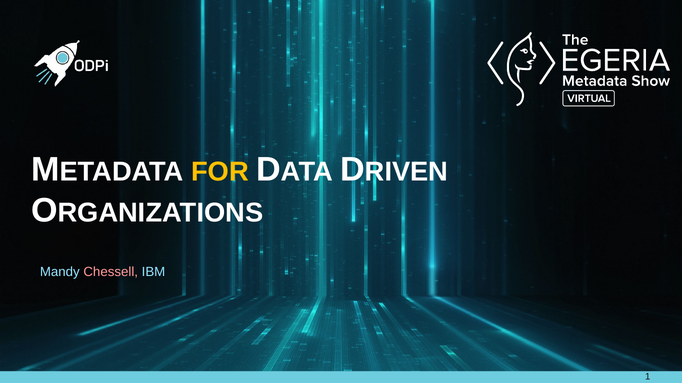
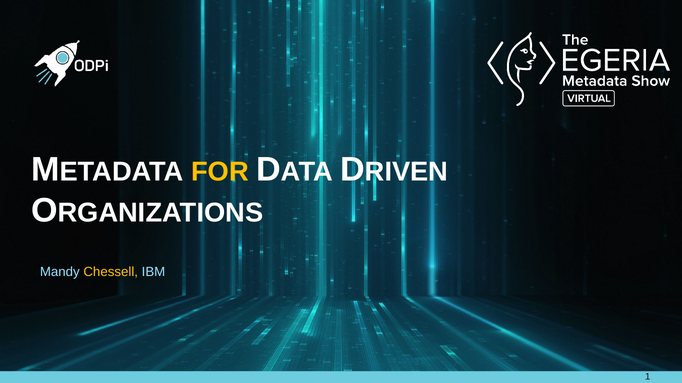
Chessell colour: pink -> yellow
